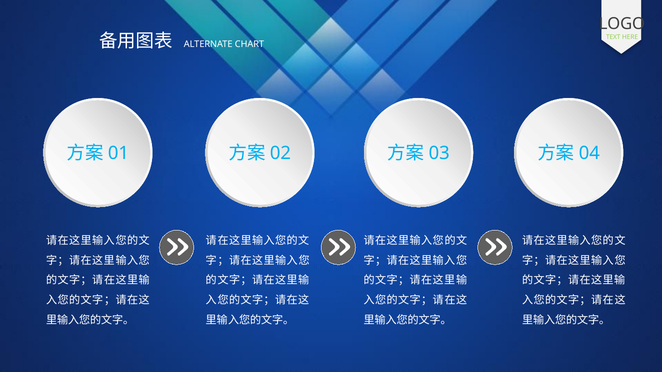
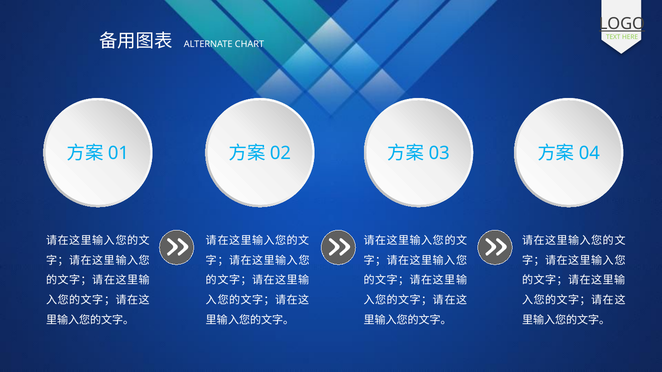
LOGO underline: none -> present
